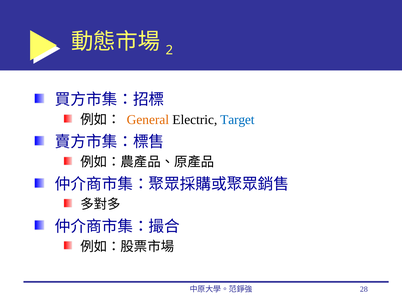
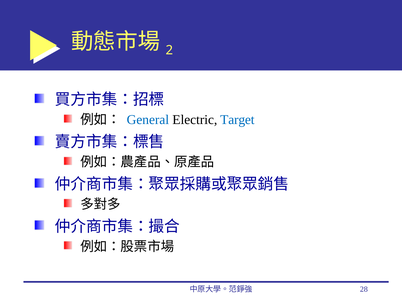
General colour: orange -> blue
